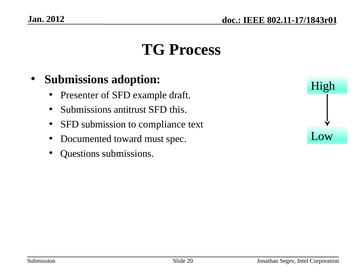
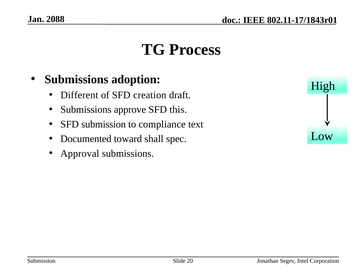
2012: 2012 -> 2088
Presenter: Presenter -> Different
example: example -> creation
antitrust: antitrust -> approve
must: must -> shall
Questions: Questions -> Approval
